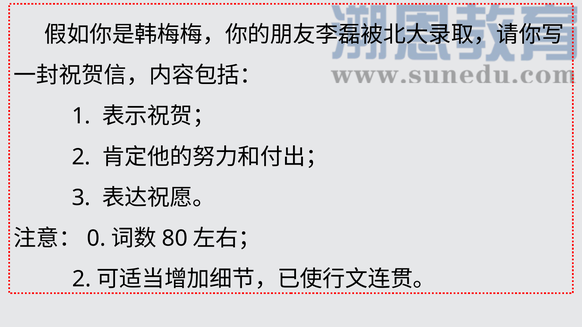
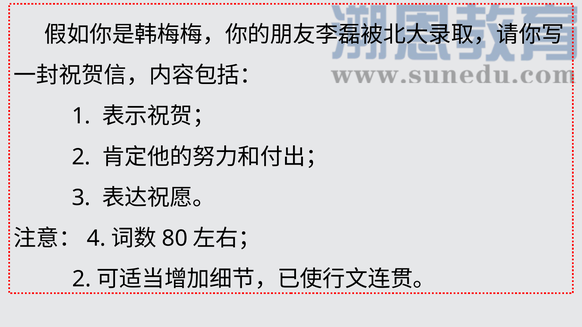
0: 0 -> 4
